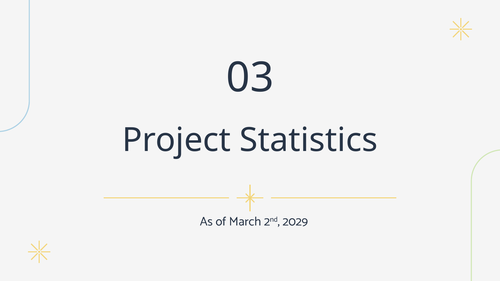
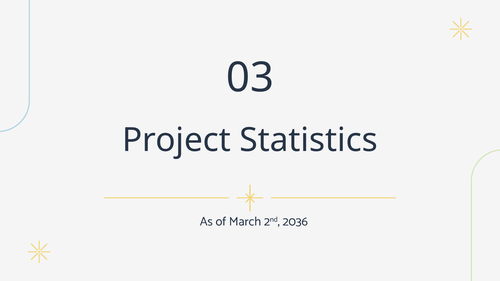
2029: 2029 -> 2036
